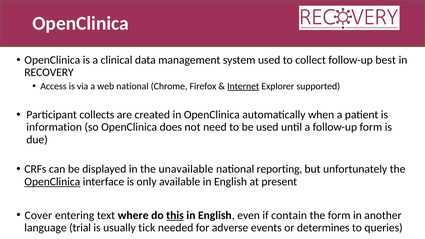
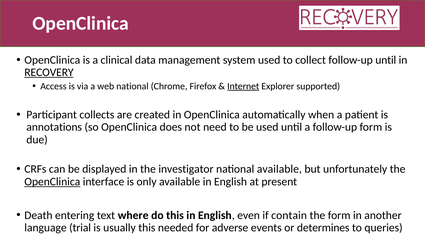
follow-up best: best -> until
RECOVERY underline: none -> present
information: information -> annotations
unavailable: unavailable -> investigator
national reporting: reporting -> available
Cover: Cover -> Death
this at (175, 215) underline: present -> none
usually tick: tick -> this
